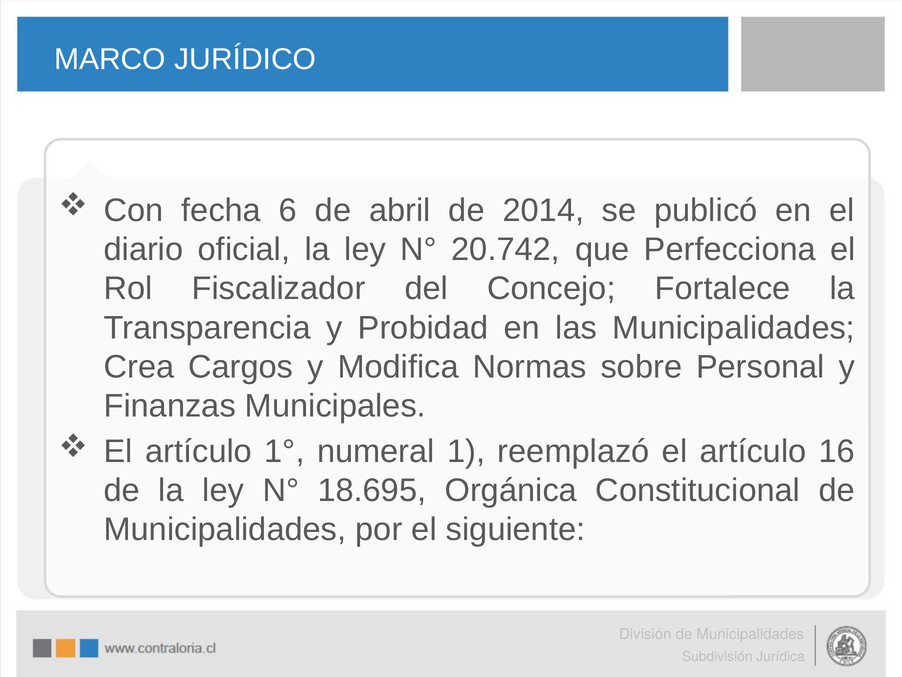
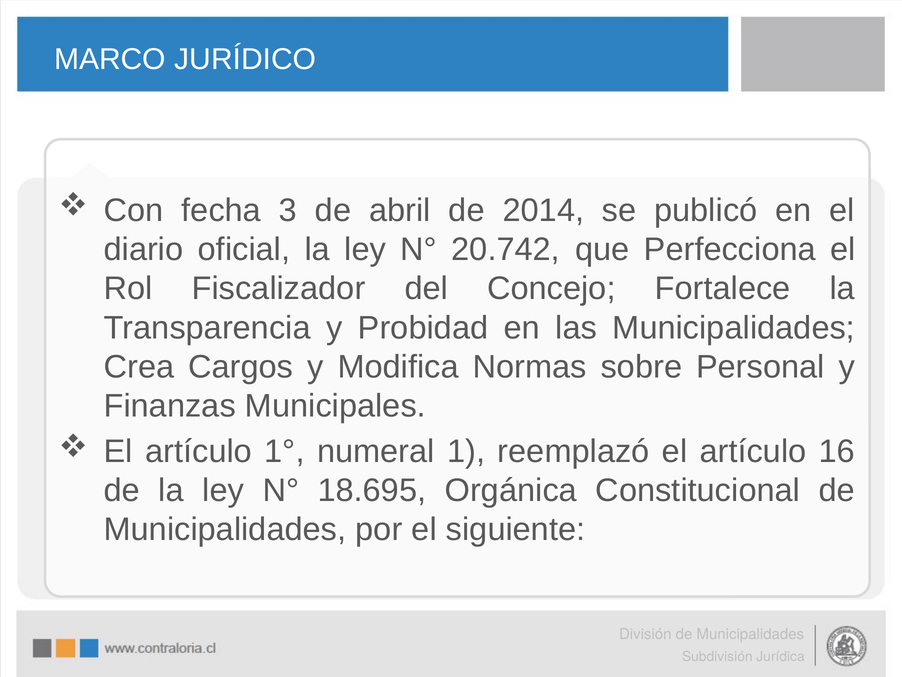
6: 6 -> 3
